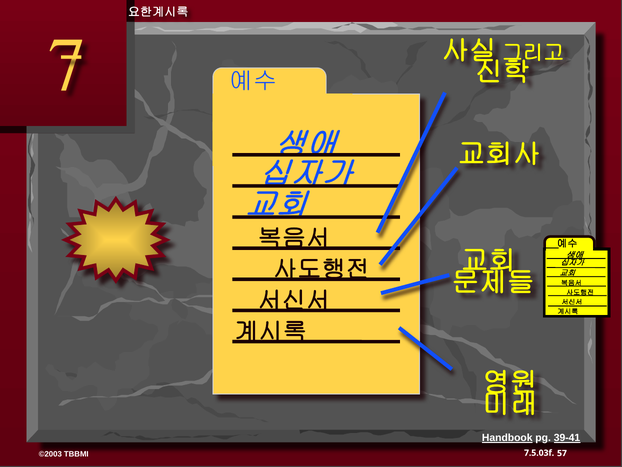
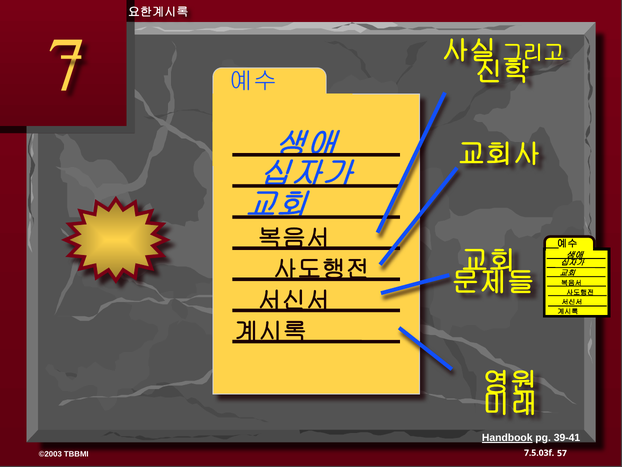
39-41 underline: present -> none
